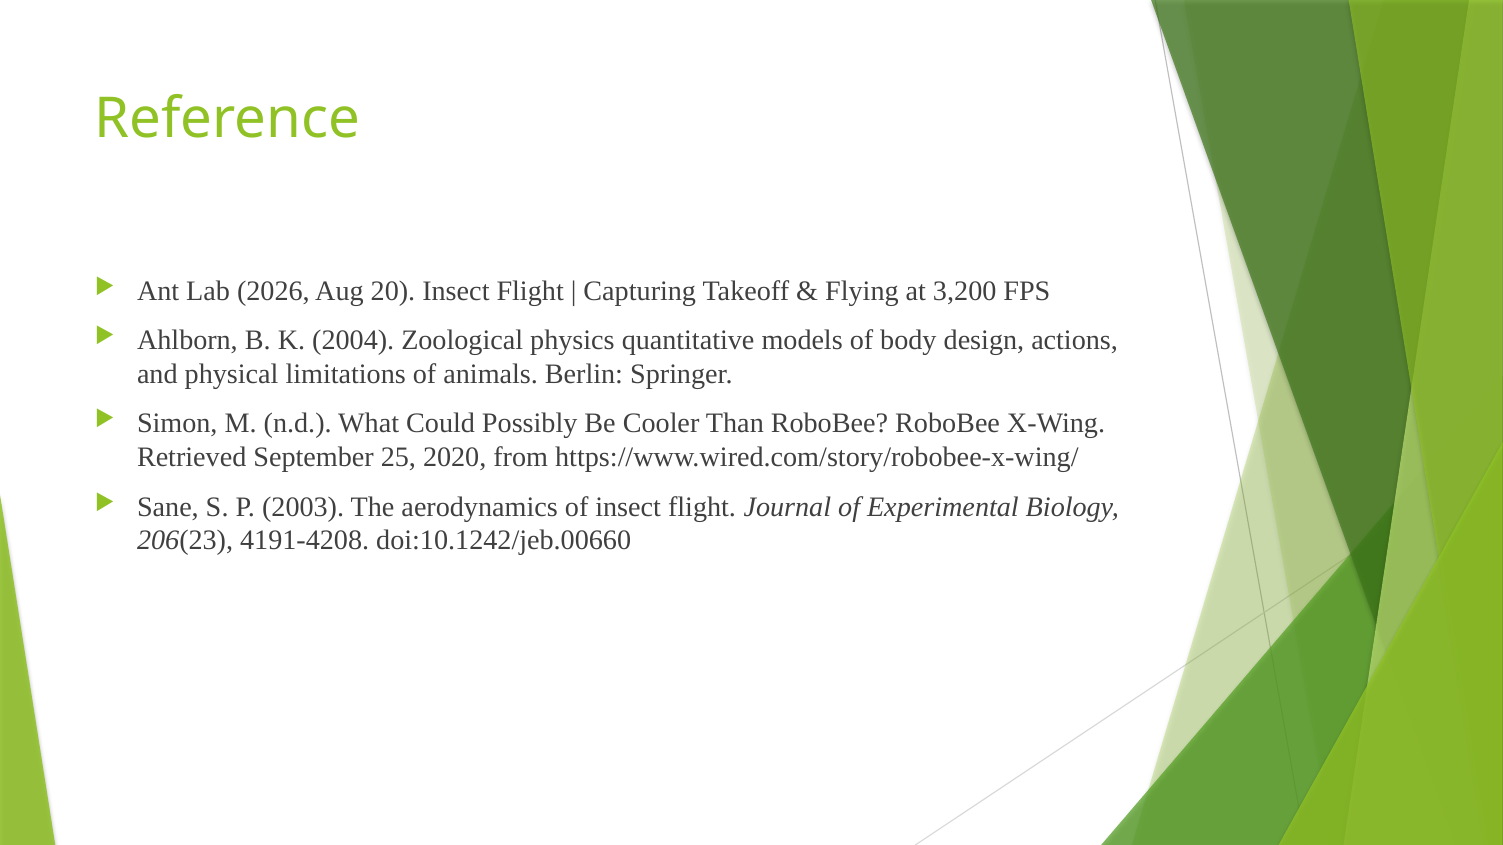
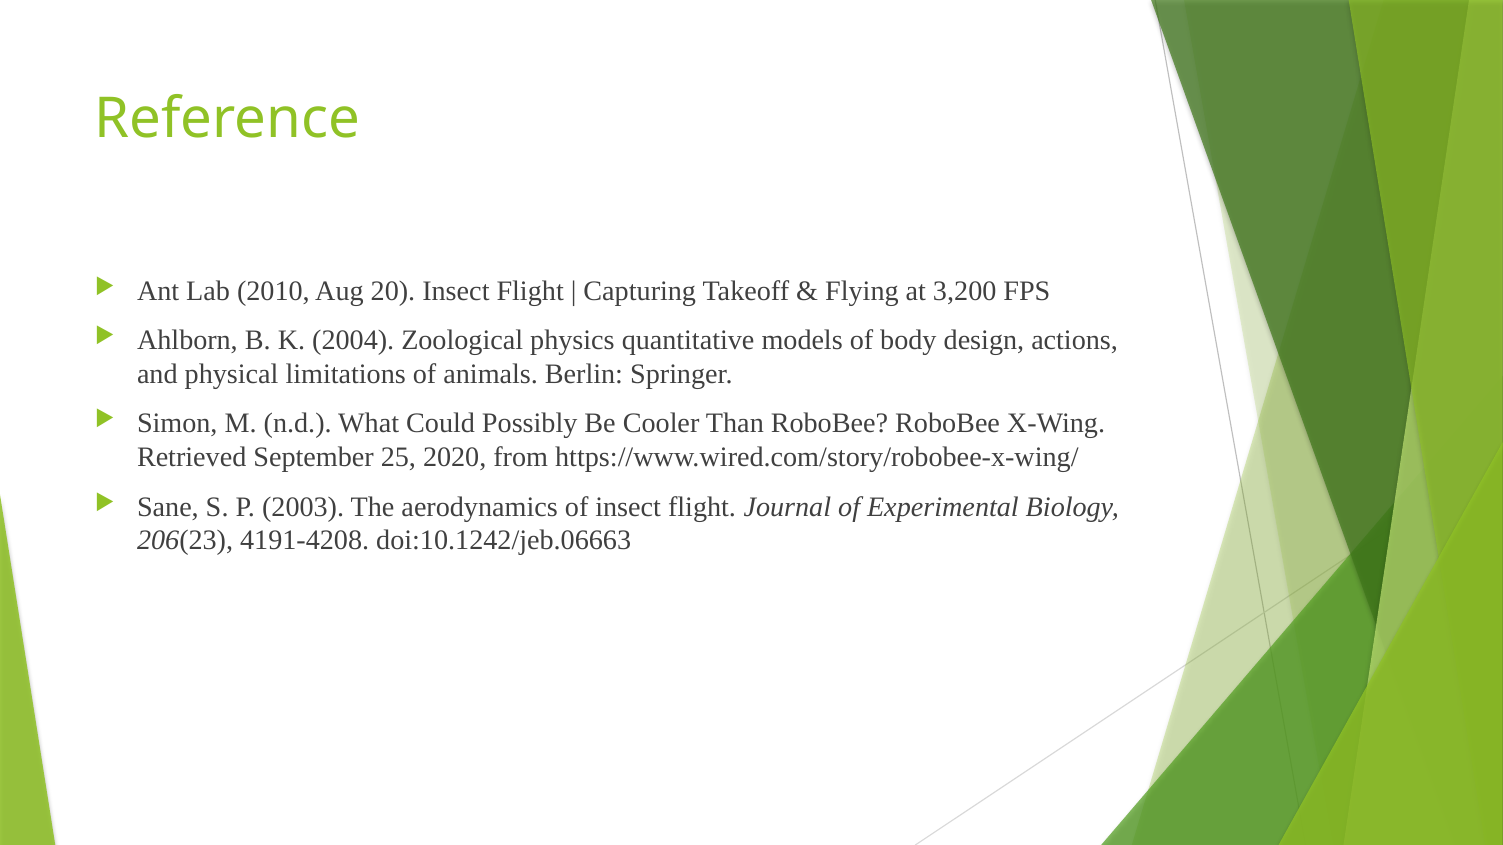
2026: 2026 -> 2010
doi:10.1242/jeb.00660: doi:10.1242/jeb.00660 -> doi:10.1242/jeb.06663
